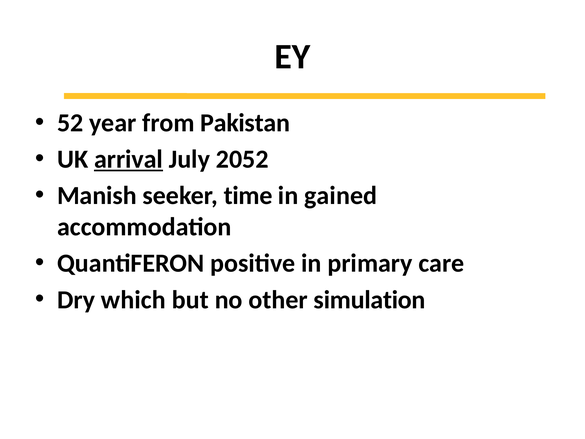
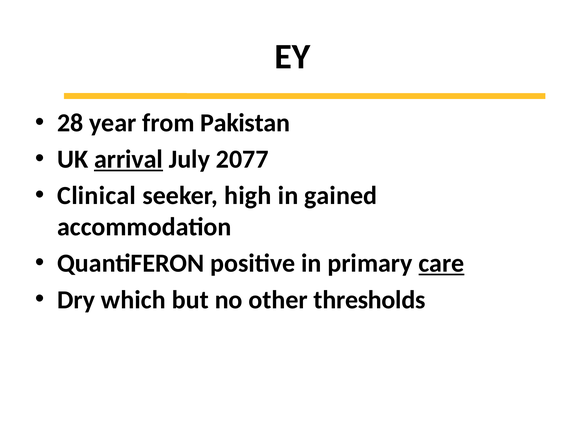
52: 52 -> 28
2052: 2052 -> 2077
Manish: Manish -> Clinical
time: time -> high
care underline: none -> present
simulation: simulation -> thresholds
